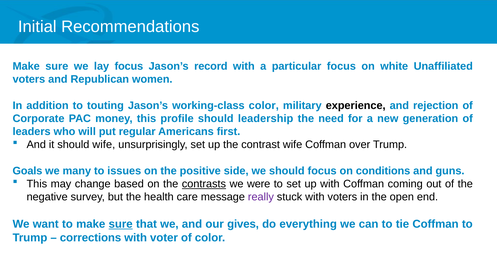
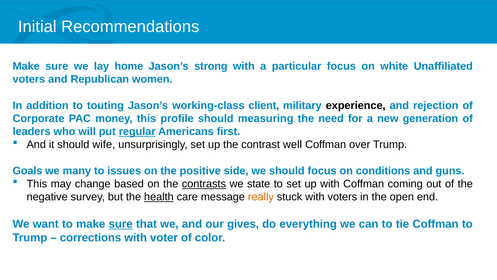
lay focus: focus -> home
record: record -> strong
working-class color: color -> client
leadership: leadership -> measuring
regular underline: none -> present
contrast wife: wife -> well
were: were -> state
health underline: none -> present
really colour: purple -> orange
